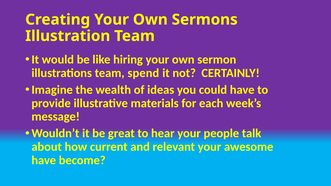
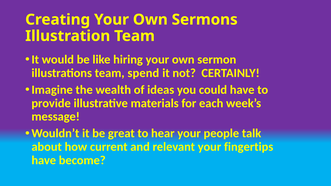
awesome: awesome -> fingertips
